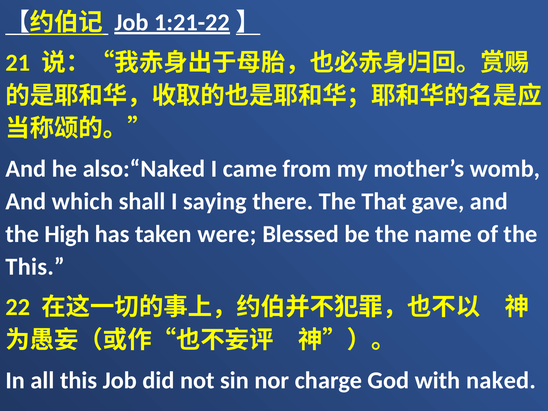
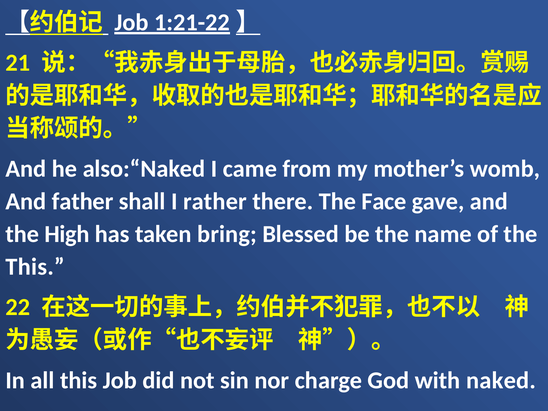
which: which -> father
saying: saying -> rather
That: That -> Face
were: were -> bring
